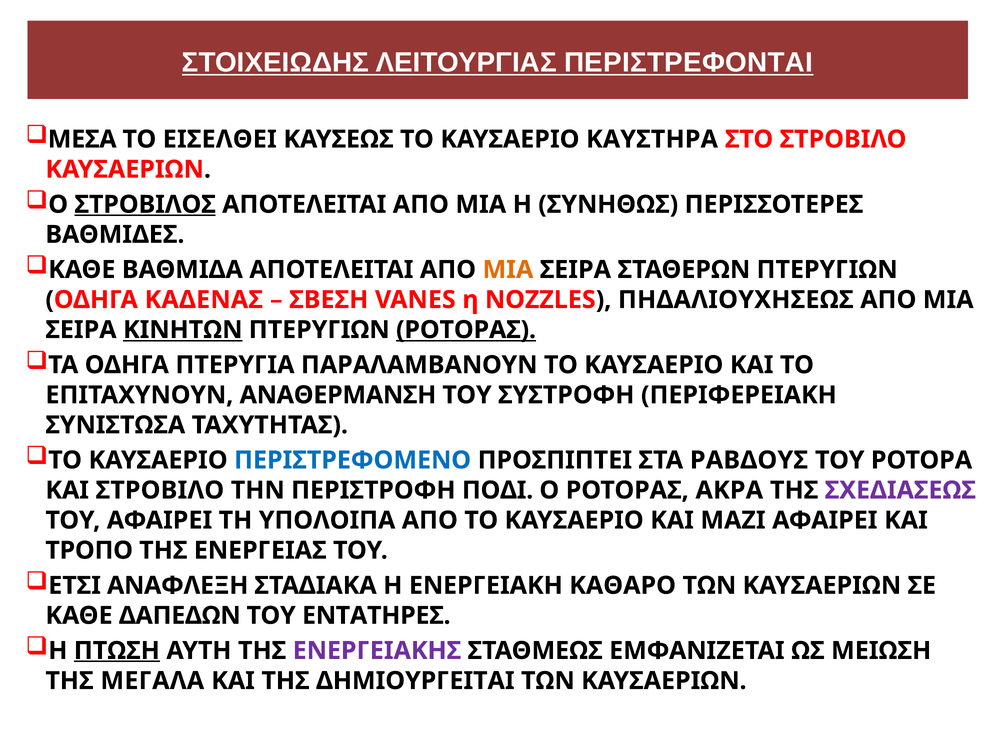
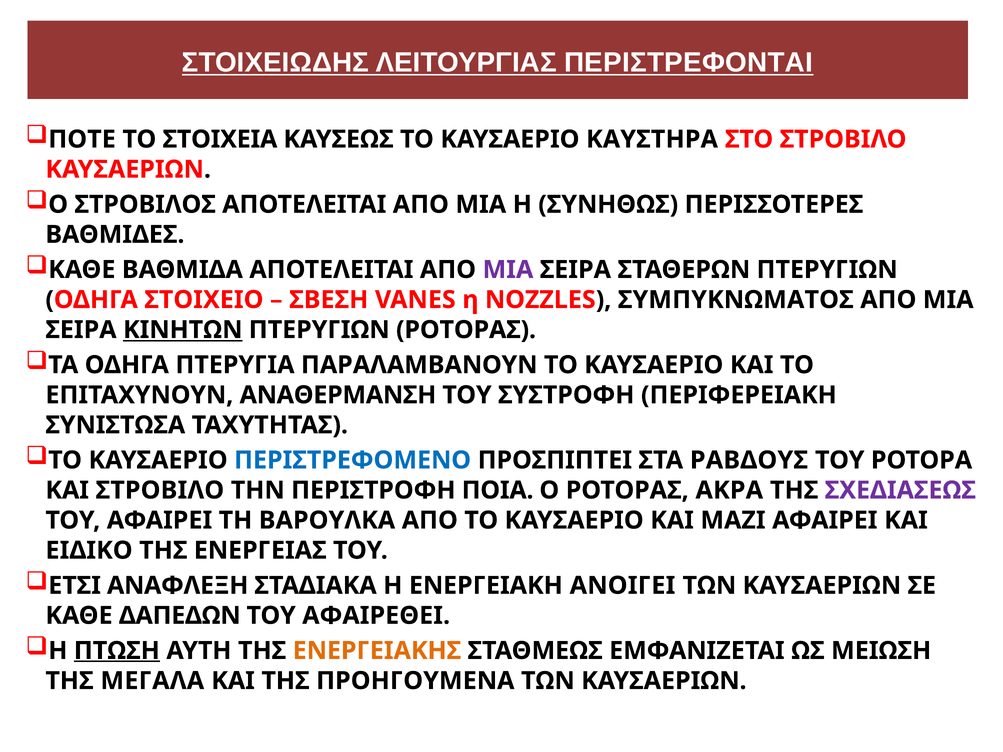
ΜΕΣΑ: ΜΕΣΑ -> ΠΟΤΕ
ΕΙΣΕΛΘΕΙ: ΕΙΣΕΛΘΕΙ -> ΣΤΟΙΧΕΙΑ
ΣΤΡΟΒΙΛΟΣ underline: present -> none
ΜΙΑ at (508, 270) colour: orange -> purple
ΚΑΔΕΝΑΣ: ΚΑΔΕΝΑΣ -> ΣΤΟΙΧΕΙΟ
ΠΗΔΑΛΙΟΥΧΗΣΕΩΣ: ΠΗΔΑΛΙΟΥΧΗΣΕΩΣ -> ΣΥΜΠΥΚΝΩΜΑΤΟΣ
ΡΟΤΟΡΑΣ at (466, 330) underline: present -> none
ΠΟΔΙ: ΠΟΔΙ -> ΠΟΙΑ
ΥΠΟΛΟΙΠΑ: ΥΠΟΛΟΙΠΑ -> ΒΑΡΟΥΛΚΑ
ΤΡΟΠΟ: ΤΡΟΠΟ -> ΕΙΔΙΚΟ
ΚΑΘΑΡΟ: ΚΑΘΑΡΟ -> ΑΝΟΙΓΕΙ
ΕΝΤΑΤΗΡΕΣ: ΕΝΤΑΤΗΡΕΣ -> ΑΦΑΙΡΕΘΕΙ
ΕΝΕΡΓΕΙΑΚΗΣ colour: purple -> orange
ΔΗΜΙΟΥΡΓΕΙΤΑΙ: ΔΗΜΙΟΥΡΓΕΙΤΑΙ -> ΠΡΟΗΓΟΥΜΕΝΑ
